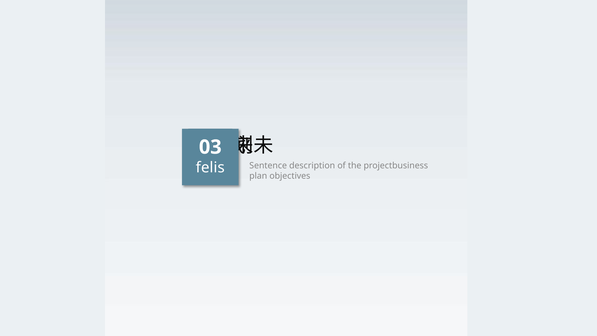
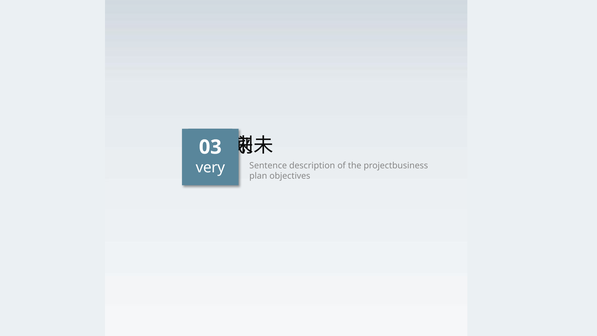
felis: felis -> very
